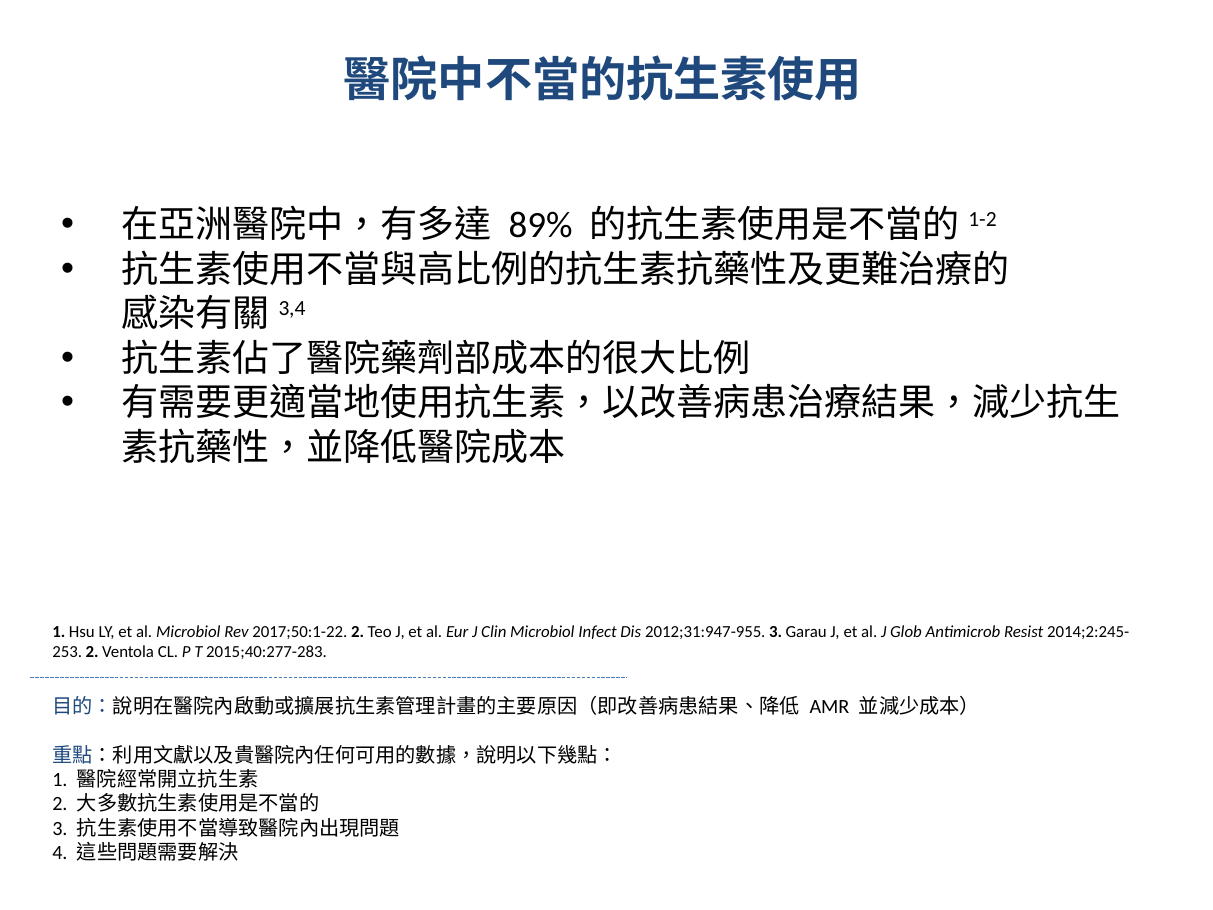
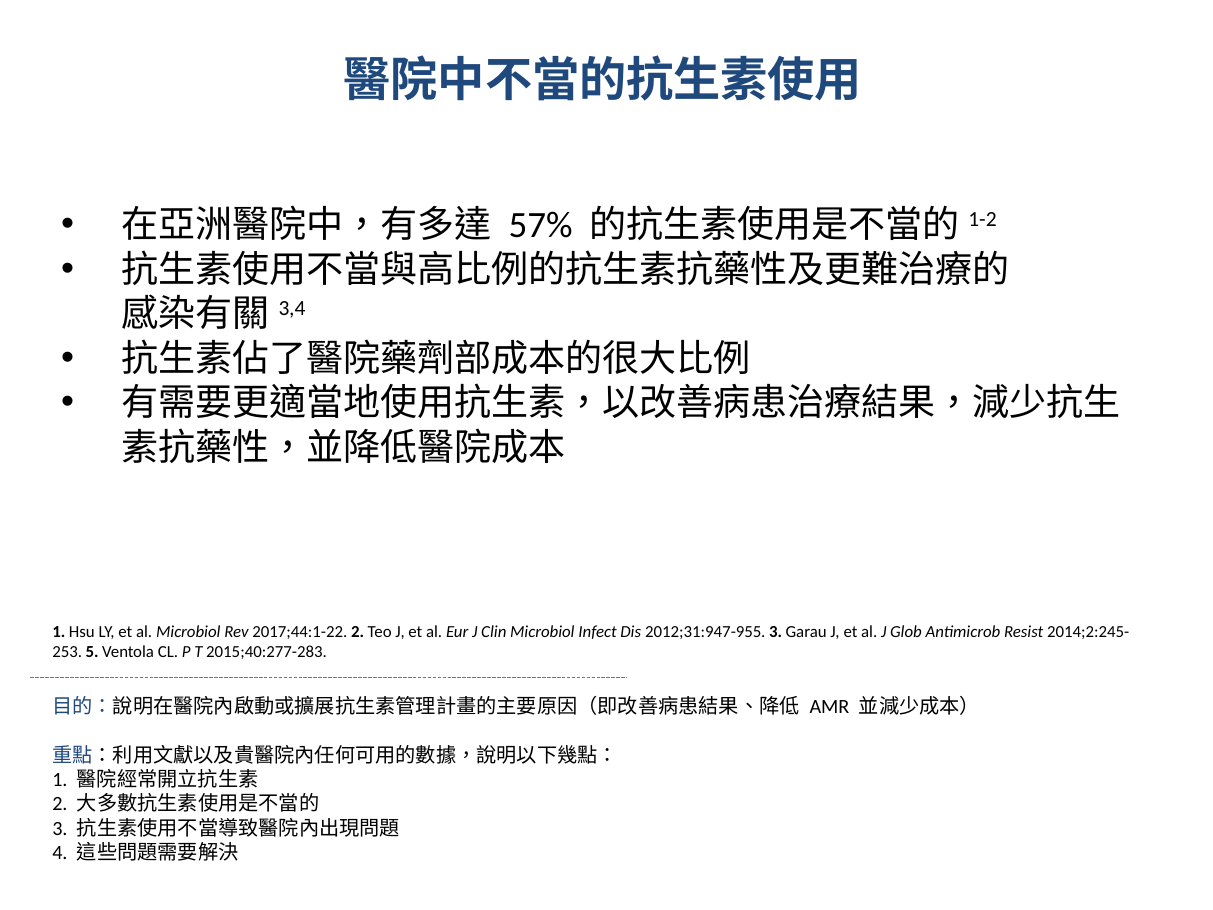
89%: 89% -> 57%
2017;50:1-22: 2017;50:1-22 -> 2017;44:1-22
2 at (92, 652): 2 -> 5
